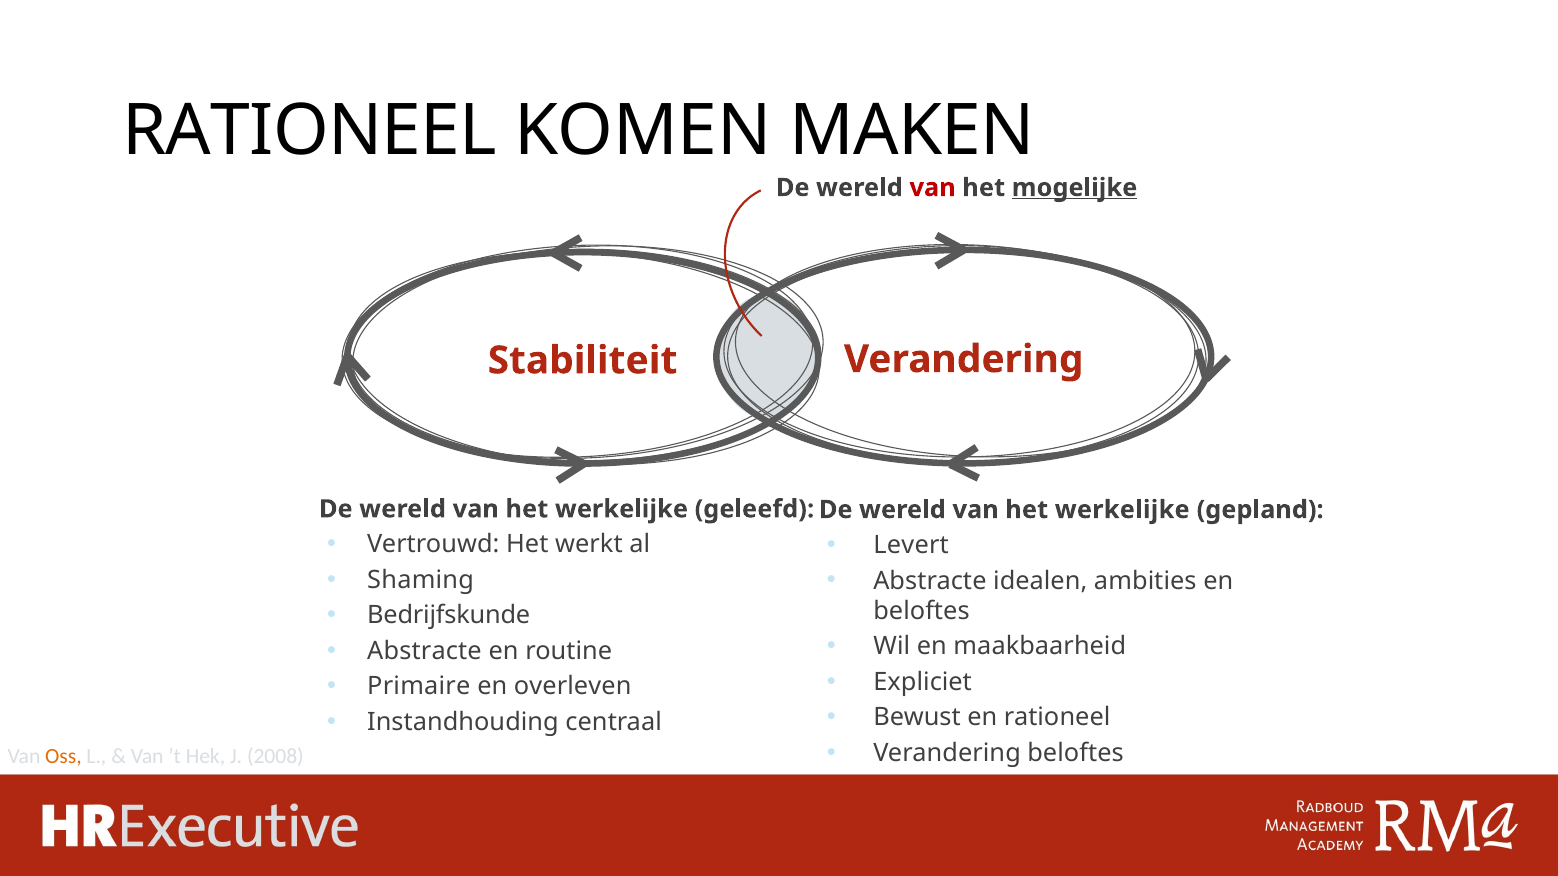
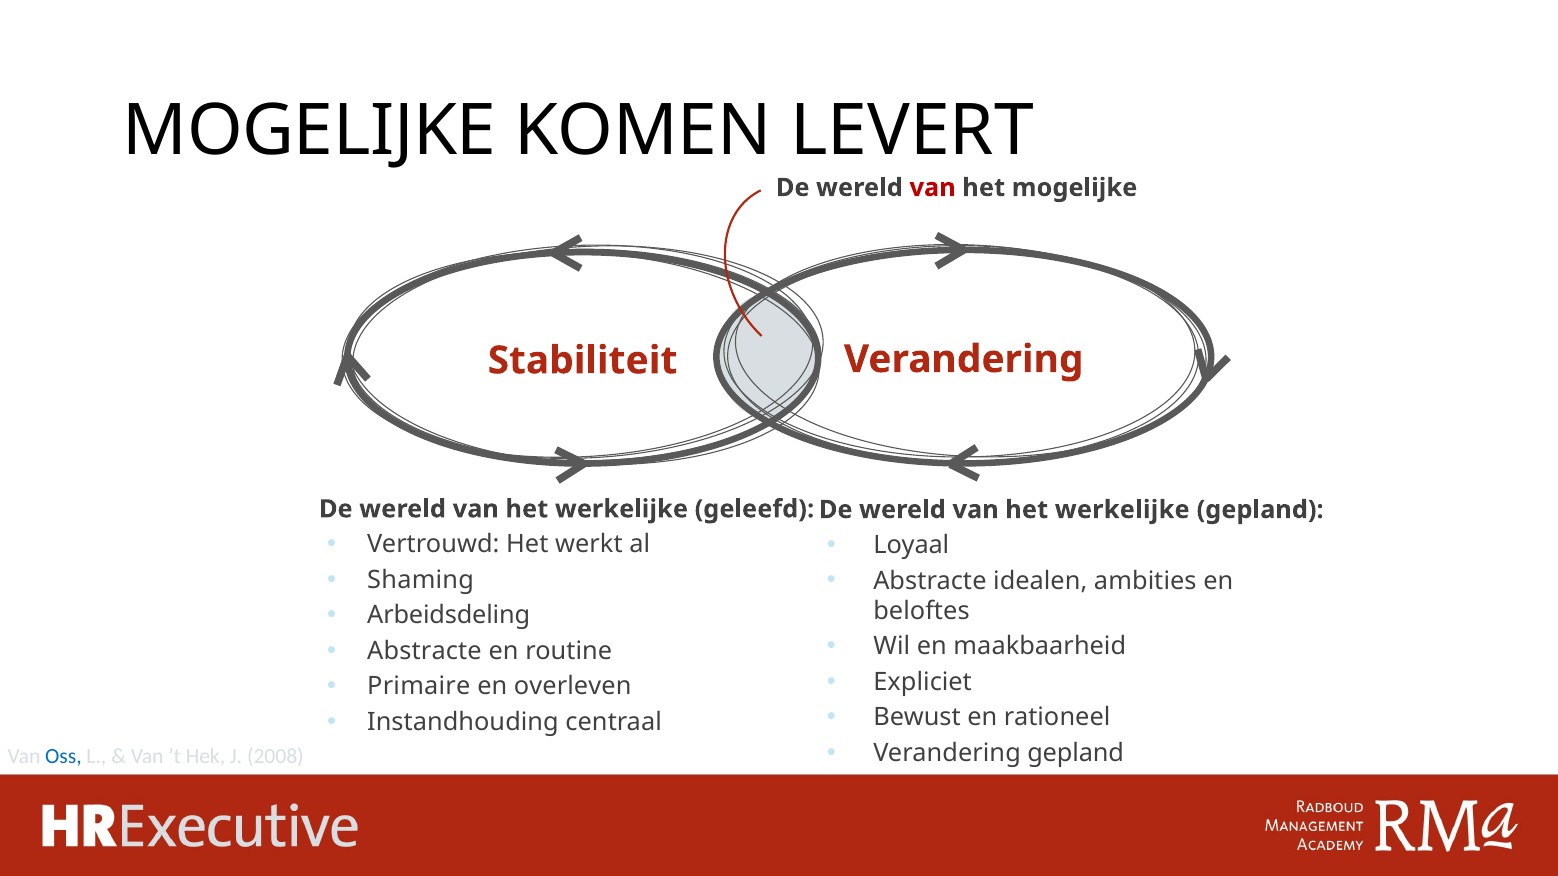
RATIONEEL at (310, 131): RATIONEEL -> MOGELIJKE
MAKEN: MAKEN -> LEVERT
mogelijke at (1075, 188) underline: present -> none
Levert: Levert -> Loyaal
Bedrijfskunde: Bedrijfskunde -> Arbeidsdeling
Verandering beloftes: beloftes -> gepland
Oss colour: orange -> blue
